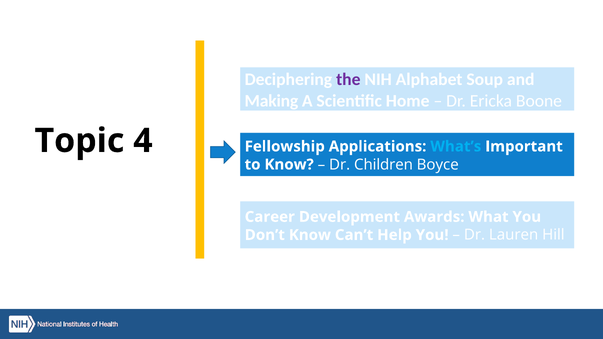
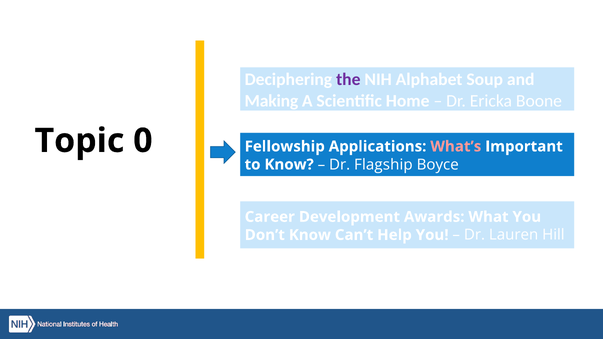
4: 4 -> 0
What’s colour: light blue -> pink
Children: Children -> Flagship
